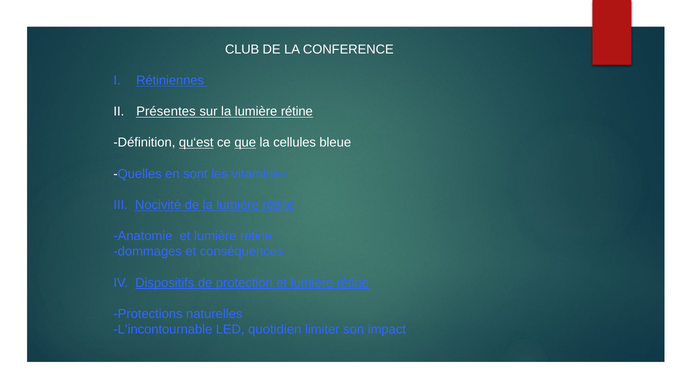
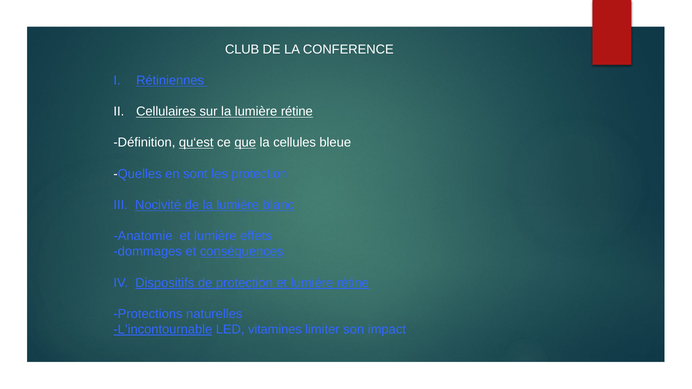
Présentes: Présentes -> Cellulaires
les vitamines: vitamines -> protection
de la lumière rétine: rétine -> blanc
Anatomie et lumière rétine: rétine -> effets
conséquences underline: none -> present
L’incontournable underline: none -> present
quotidien: quotidien -> vitamines
